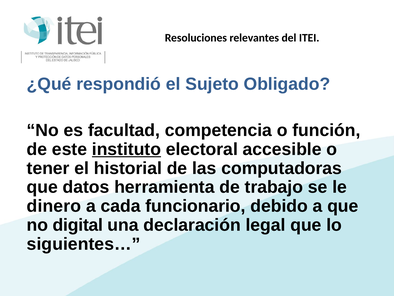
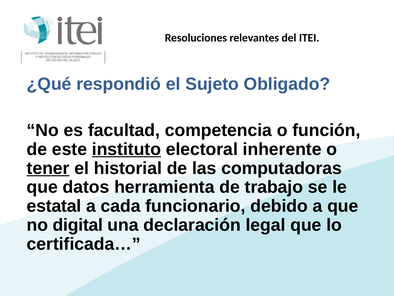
accesible: accesible -> inherente
tener underline: none -> present
dinero: dinero -> estatal
siguientes…: siguientes… -> certificada…
